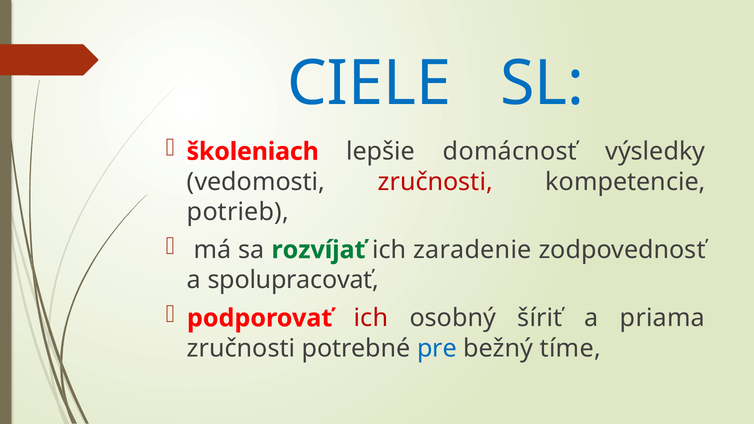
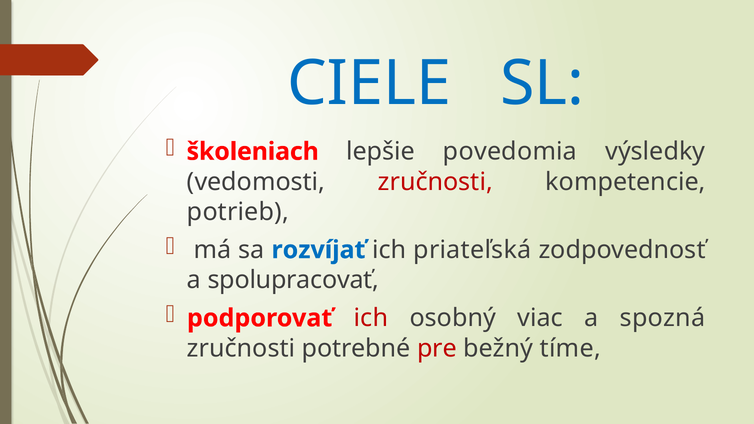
domácnosť: domácnosť -> povedomia
rozvíjať colour: green -> blue
zaradenie: zaradenie -> priateľská
šíriť: šíriť -> viac
priama: priama -> spozná
pre colour: blue -> red
